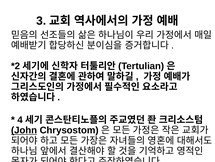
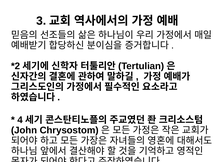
John underline: present -> none
